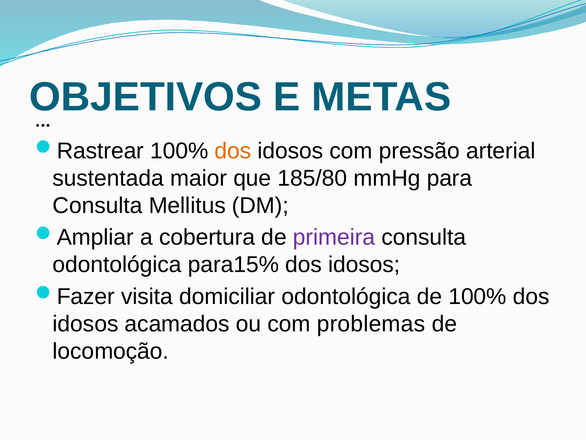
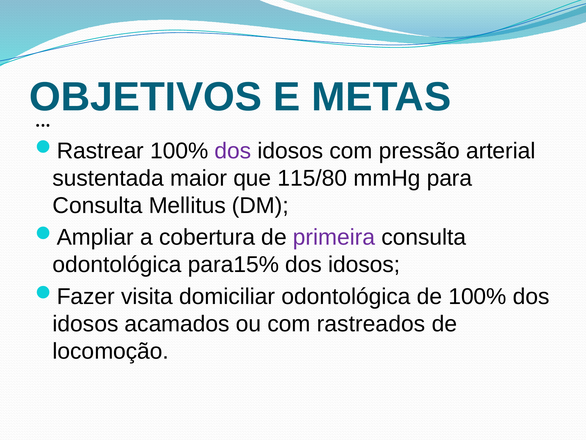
dos at (233, 151) colour: orange -> purple
185/80: 185/80 -> 115/80
problemas: problemas -> rastreados
